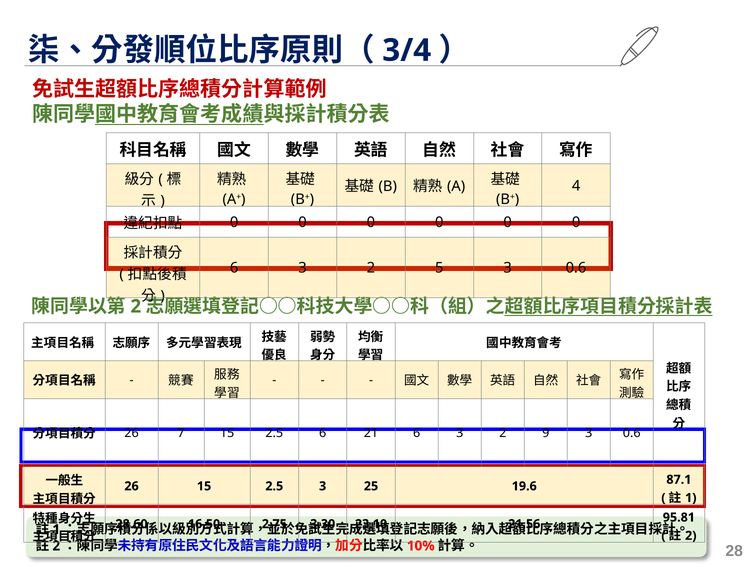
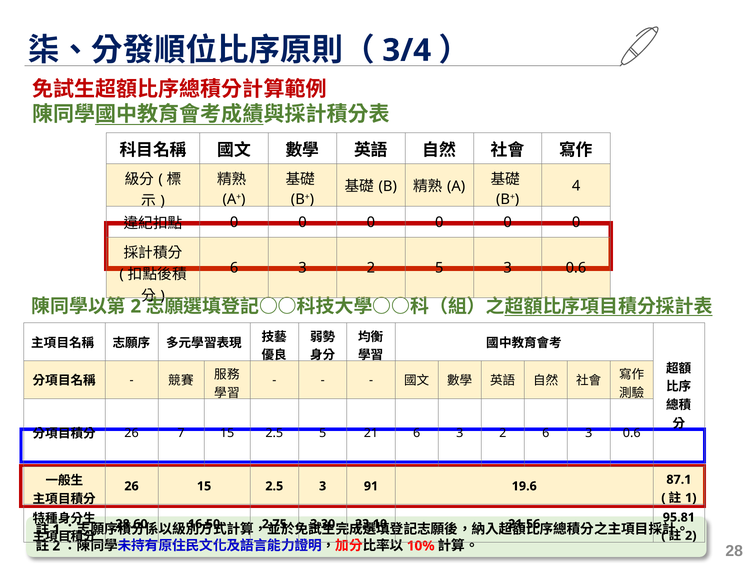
2.5 6: 6 -> 5
2 9: 9 -> 6
25: 25 -> 91
